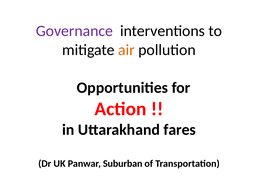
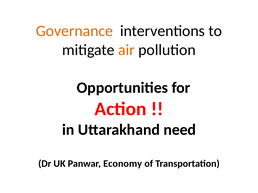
Governance colour: purple -> orange
fares: fares -> need
Suburban: Suburban -> Economy
